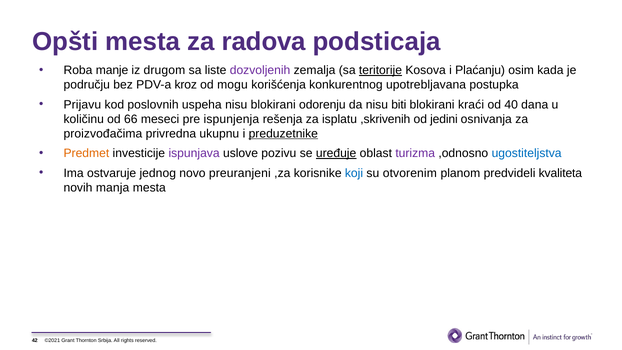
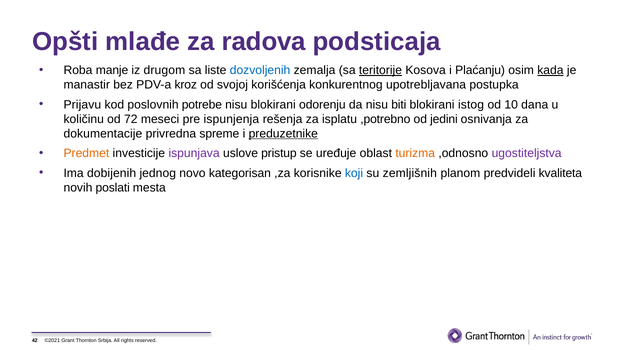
Opšti mesta: mesta -> mlađe
dozvoljenih colour: purple -> blue
kada underline: none -> present
području: području -> manastir
mogu: mogu -> svojoj
uspeha: uspeha -> potrebe
kraći: kraći -> istog
40: 40 -> 10
66: 66 -> 72
,skrivenih: ,skrivenih -> ,potrebno
proizvođačima: proizvođačima -> dokumentacije
ukupnu: ukupnu -> spreme
pozivu: pozivu -> pristup
uređuje underline: present -> none
turizma colour: purple -> orange
ugostiteljstva colour: blue -> purple
ostvaruje: ostvaruje -> dobijenih
preuranjeni: preuranjeni -> kategorisan
otvorenim: otvorenim -> zemljišnih
manja: manja -> poslati
